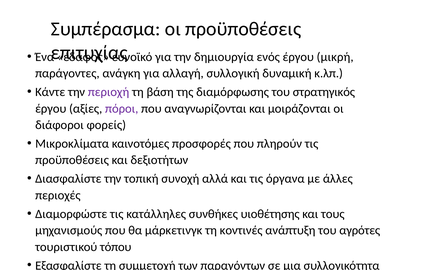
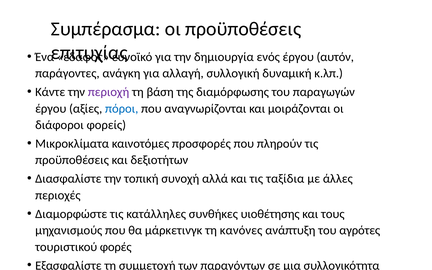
μικρή: μικρή -> αυτόν
στρατηγικός: στρατηγικός -> παραγωγών
πόροι colour: purple -> blue
όργανα: όργανα -> ταξίδια
κοντινές: κοντινές -> κανόνες
τόπου: τόπου -> φορές
